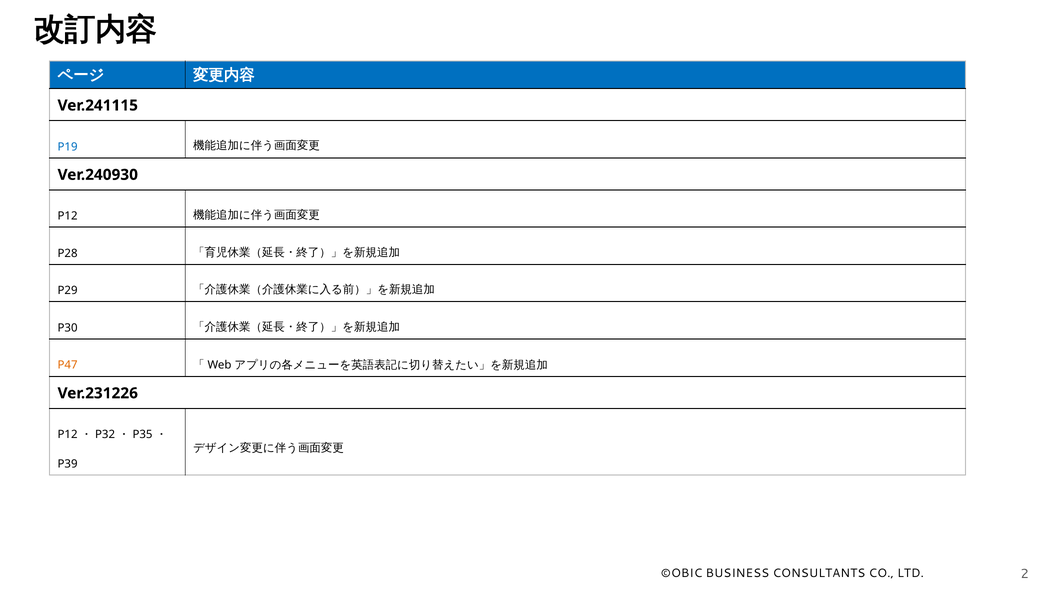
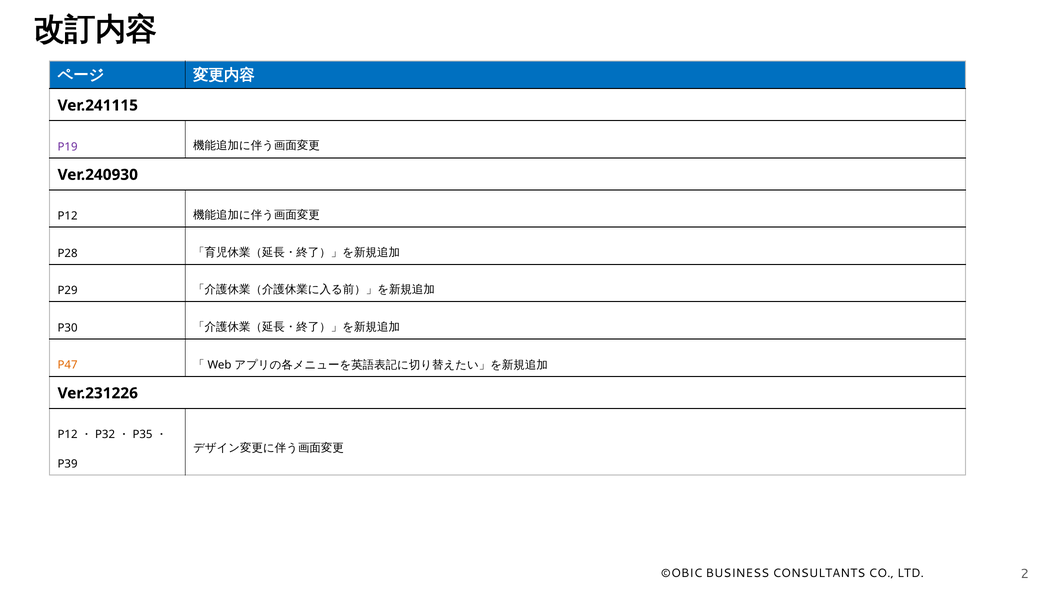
P19 colour: blue -> purple
